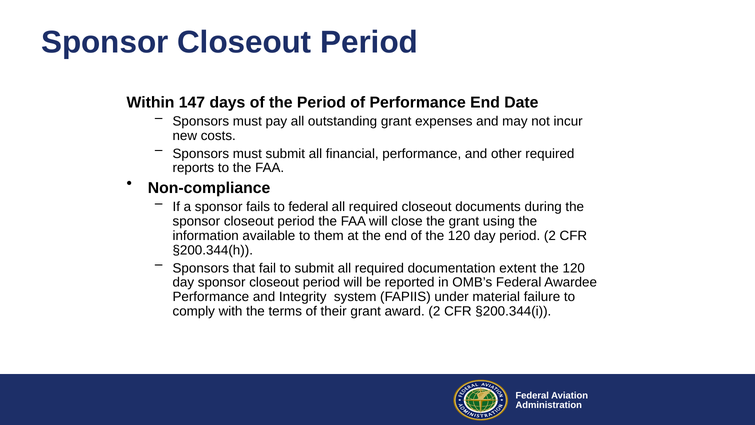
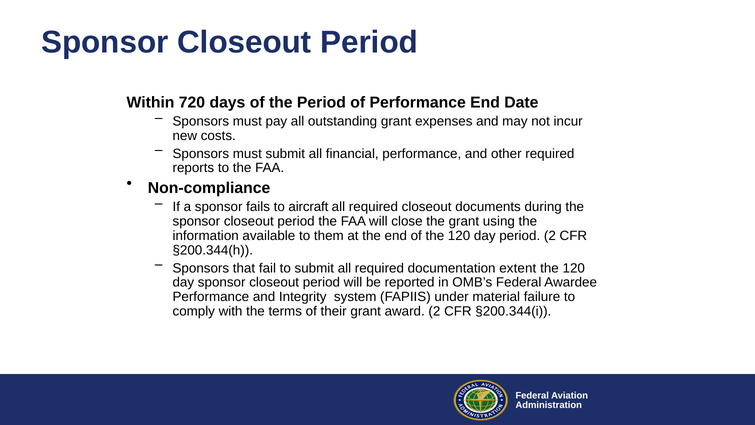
147: 147 -> 720
to federal: federal -> aircraft
